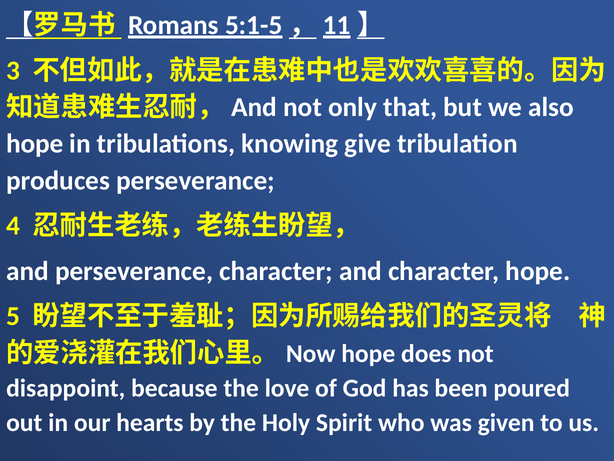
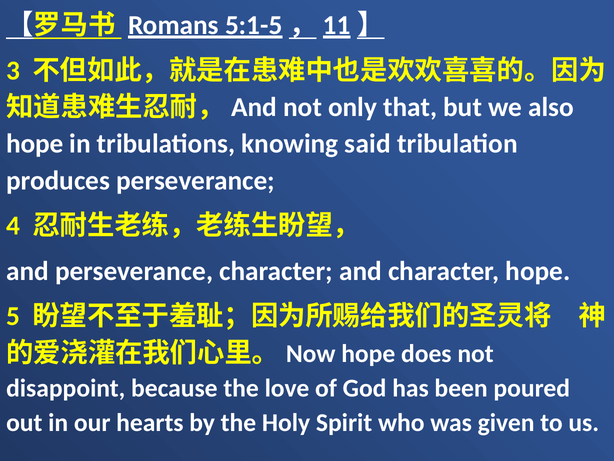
give: give -> said
